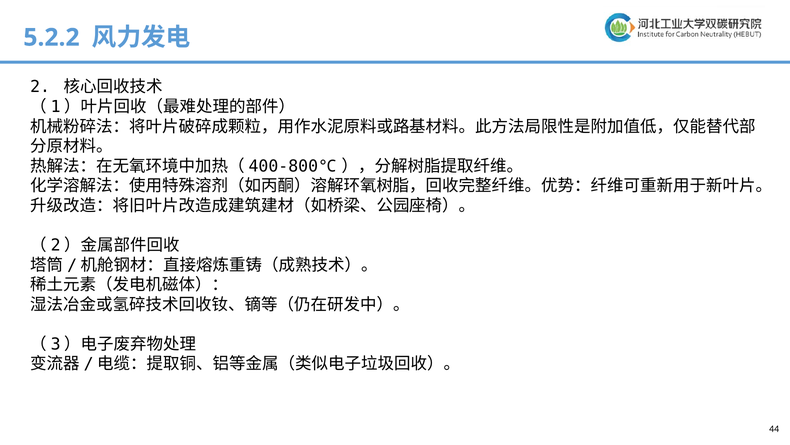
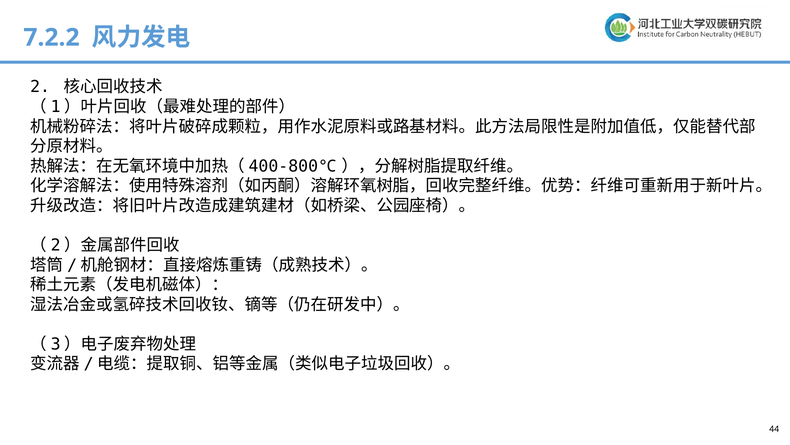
5.2.2: 5.2.2 -> 7.2.2
